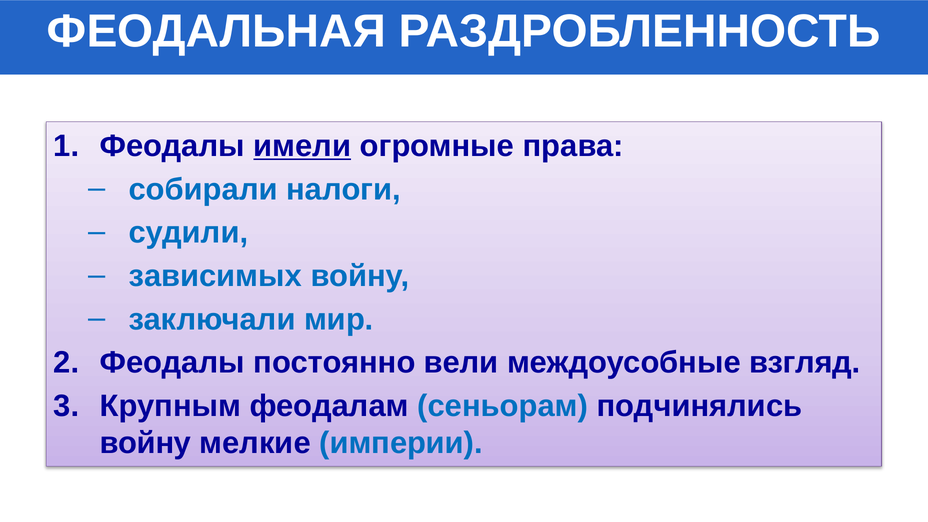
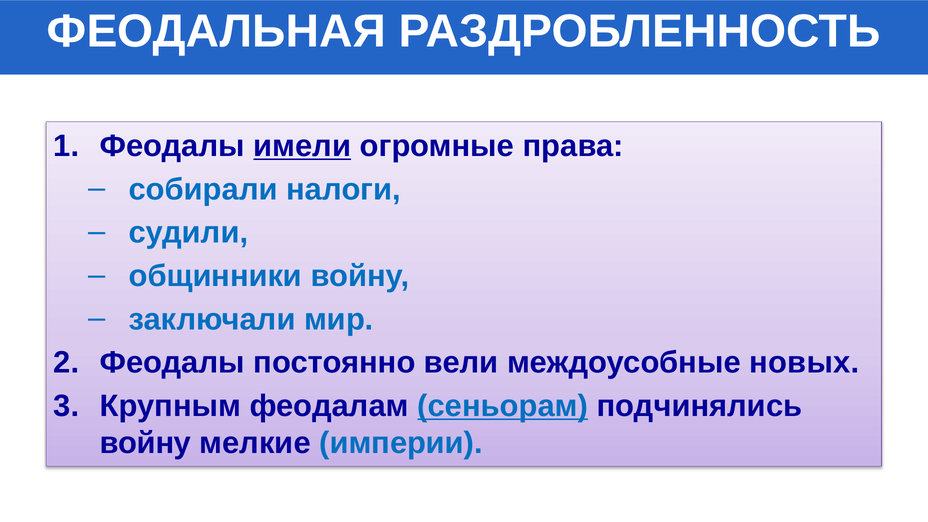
зависимых: зависимых -> общинники
взгляд: взгляд -> новых
сеньорам underline: none -> present
